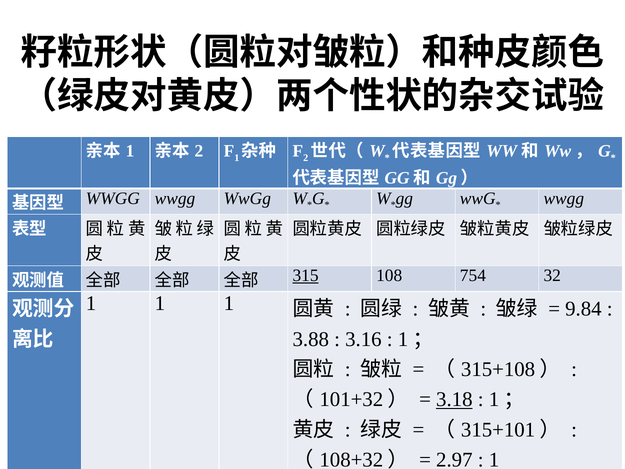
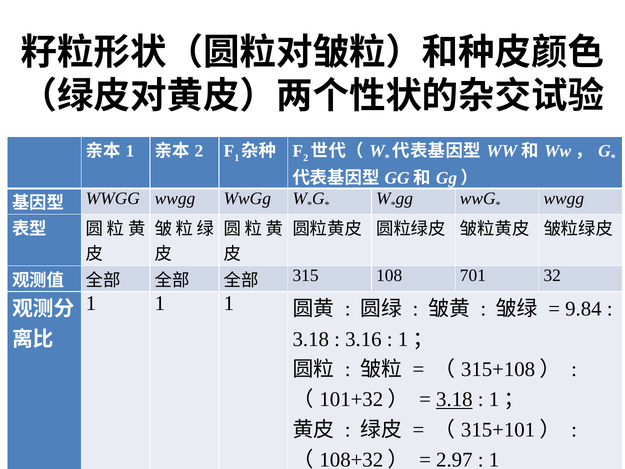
315 underline: present -> none
754: 754 -> 701
3.88 at (311, 339): 3.88 -> 3.18
